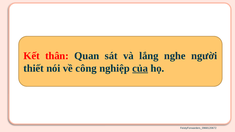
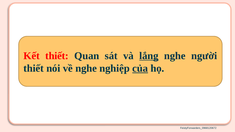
Kết thân: thân -> thiết
lắng underline: none -> present
về công: công -> nghe
